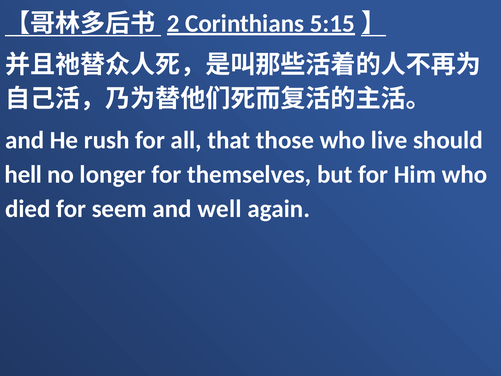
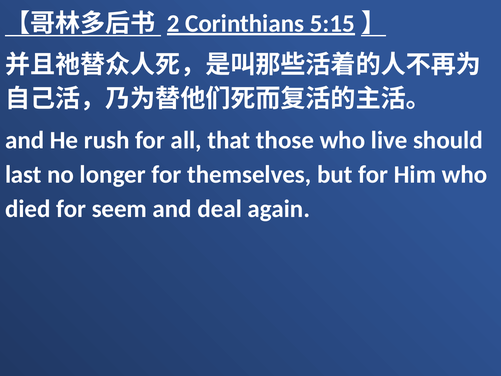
hell: hell -> last
well: well -> deal
